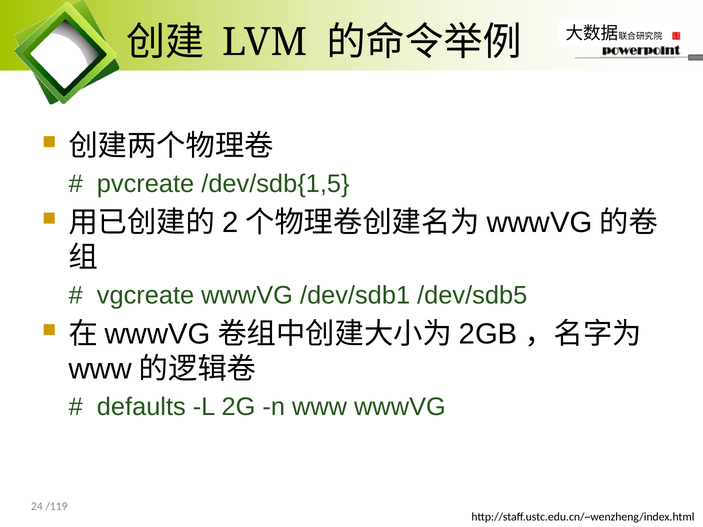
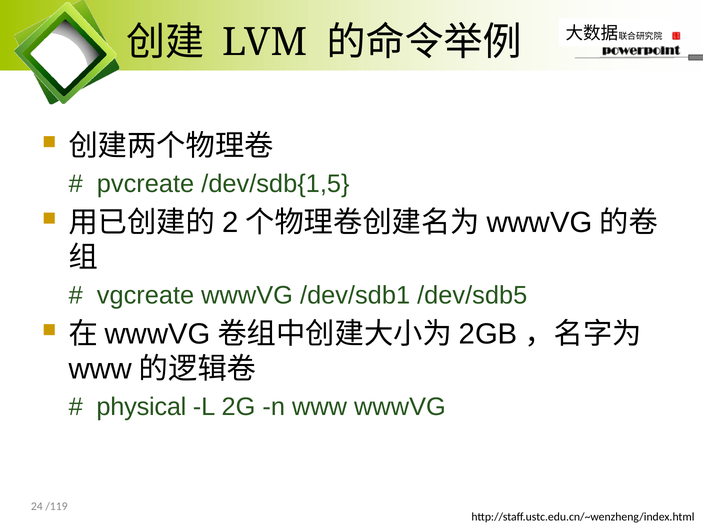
defaults: defaults -> physical
